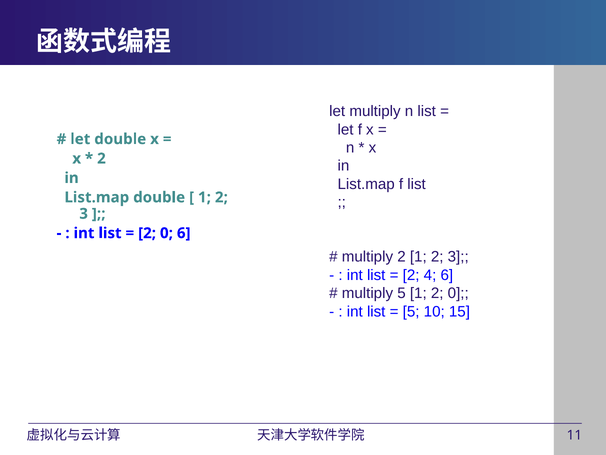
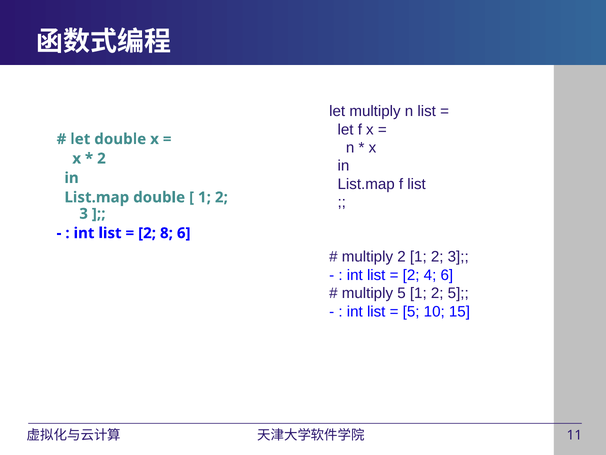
0 at (166, 233): 0 -> 8
1 2 0: 0 -> 5
